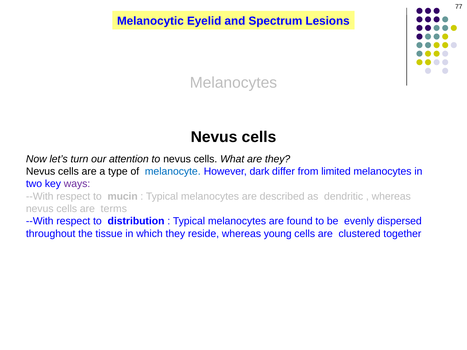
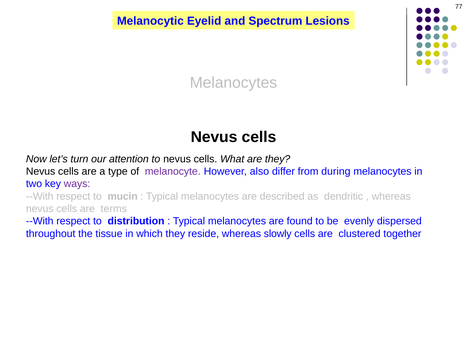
melanocyte colour: blue -> purple
dark: dark -> also
limited: limited -> during
young: young -> slowly
